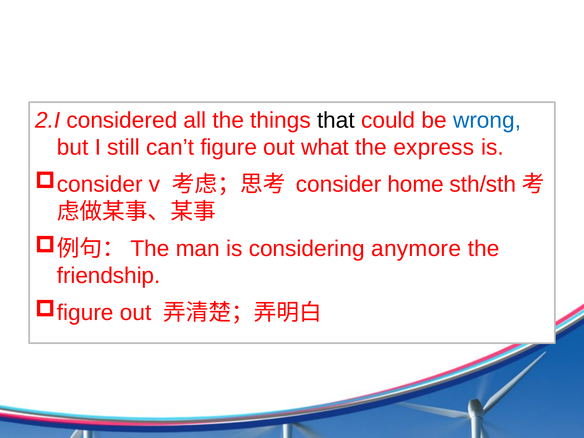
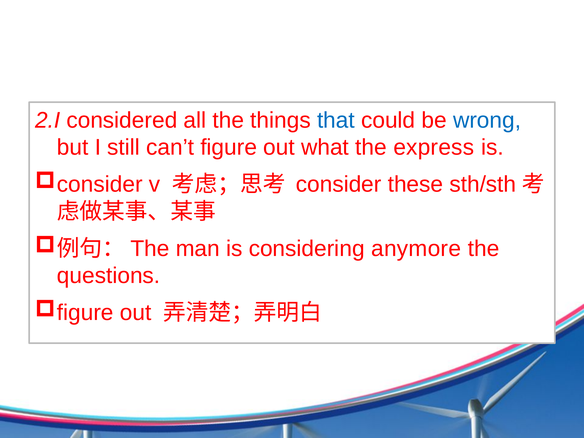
that colour: black -> blue
home: home -> these
friendship: friendship -> questions
